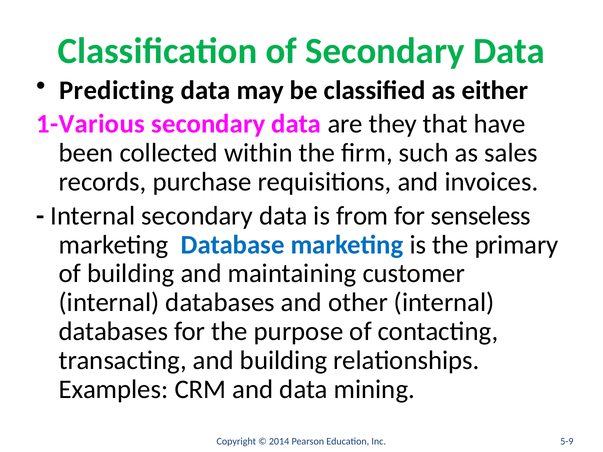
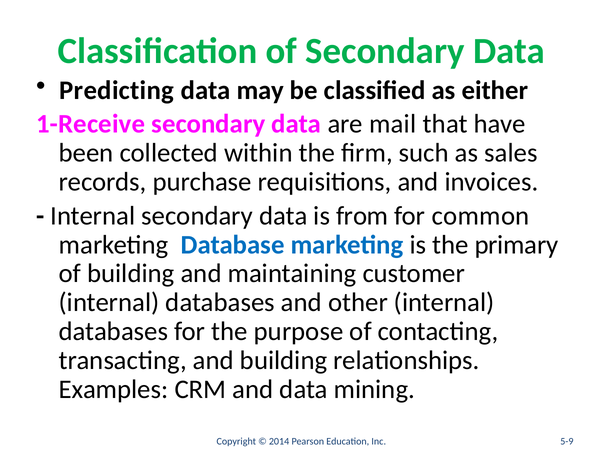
1-Various: 1-Various -> 1-Receive
they: they -> mail
senseless: senseless -> common
